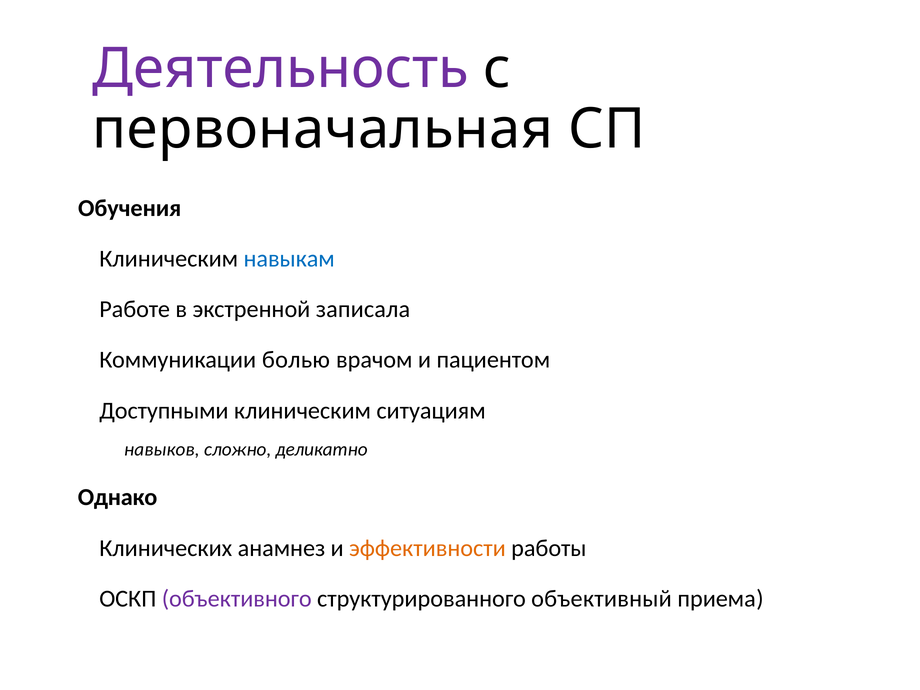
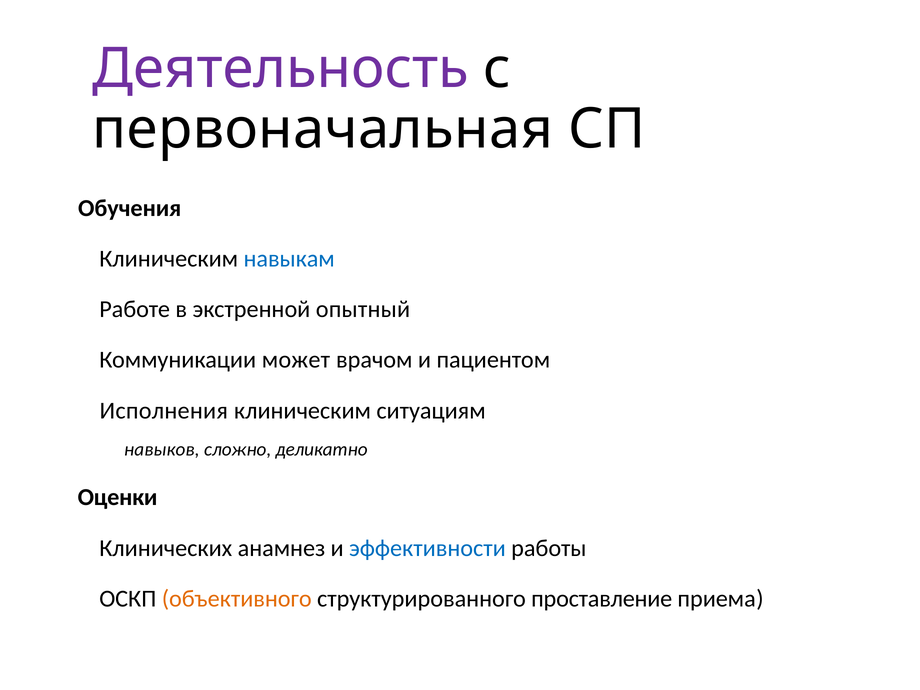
записала: записала -> опытный
болью: болью -> может
Доступными: Доступными -> Исполнения
Однако: Однако -> Оценки
эффективности colour: orange -> blue
объективного colour: purple -> orange
объективный: объективный -> проставление
